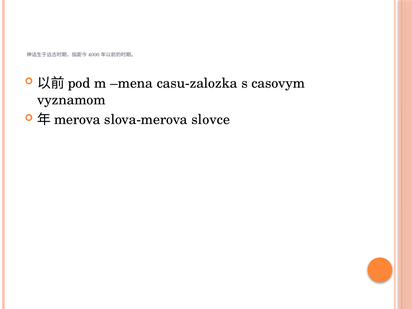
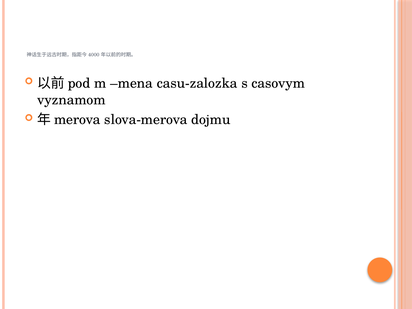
slovce: slovce -> dojmu
